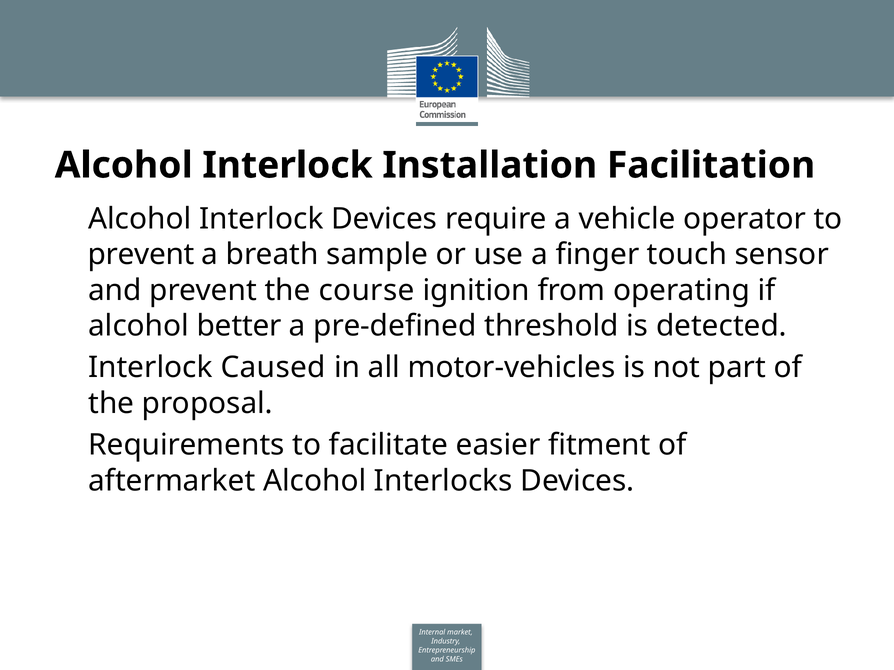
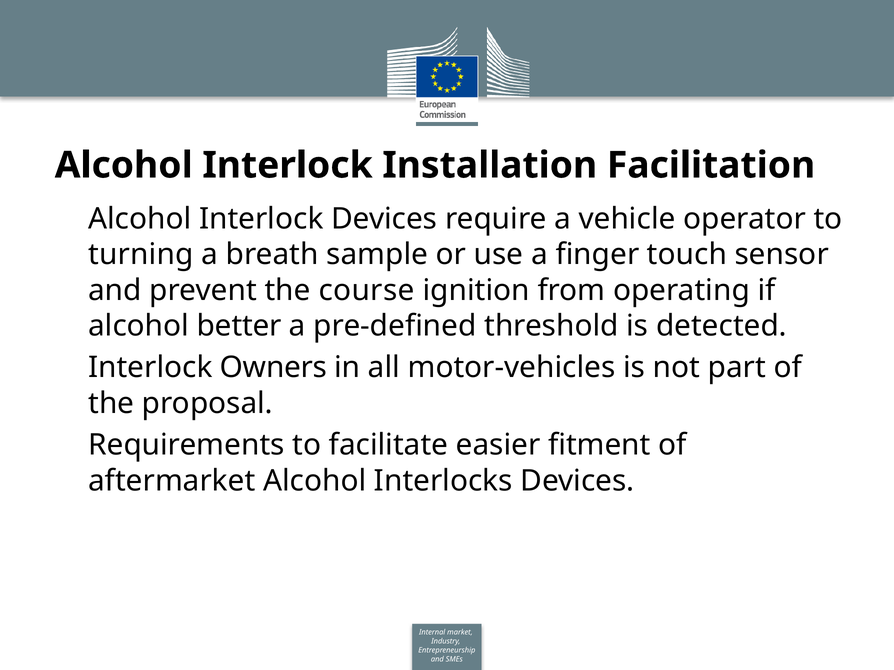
prevent at (141, 255): prevent -> turning
Caused: Caused -> Owners
